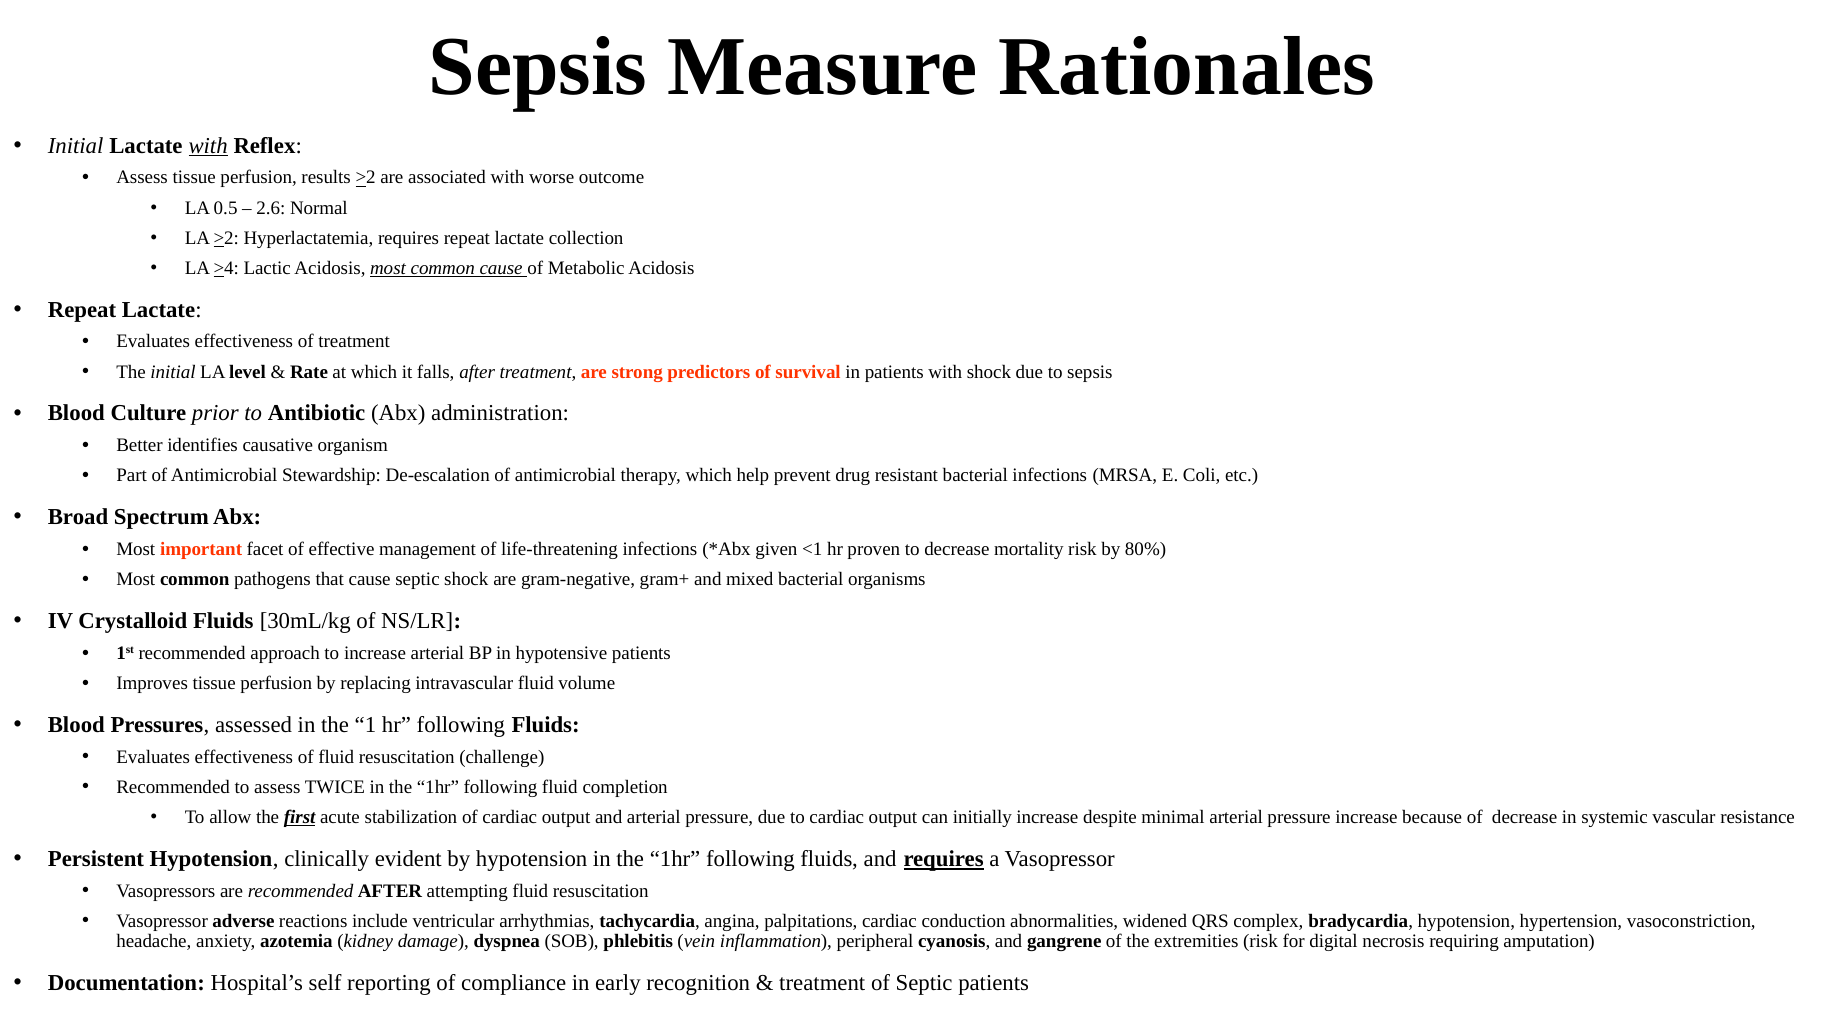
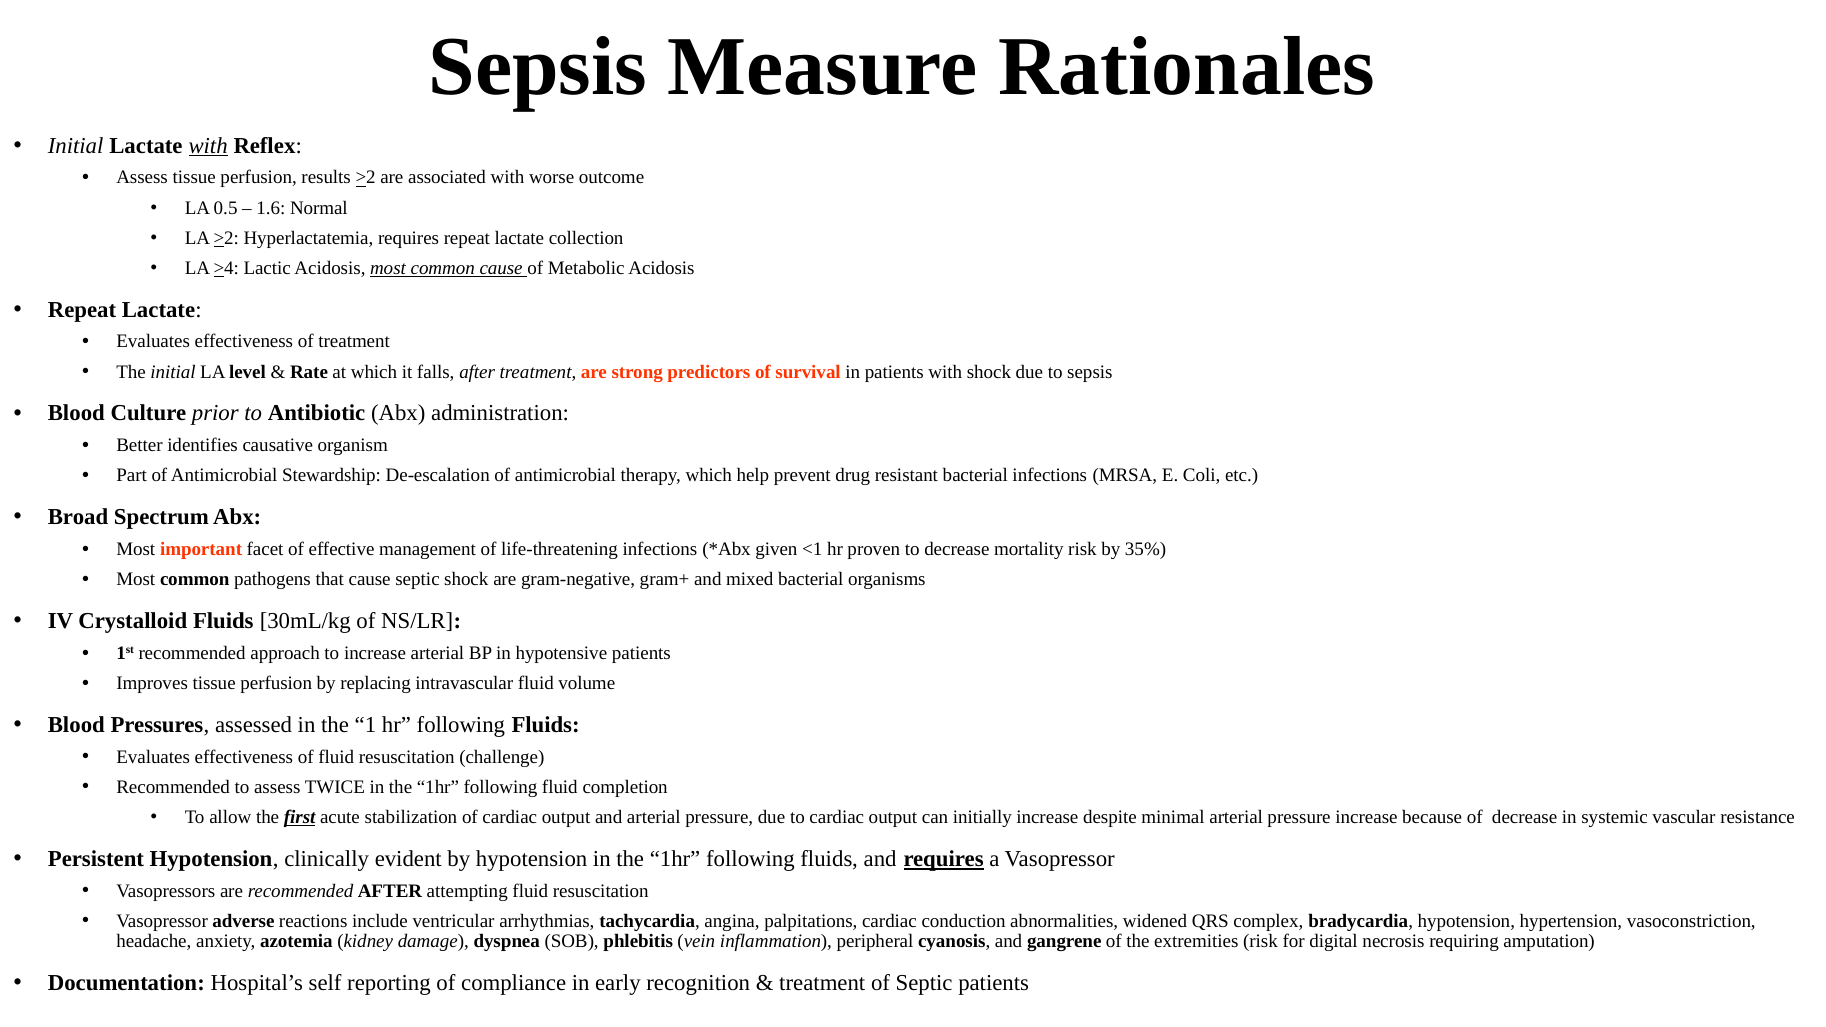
2.6: 2.6 -> 1.6
80%: 80% -> 35%
